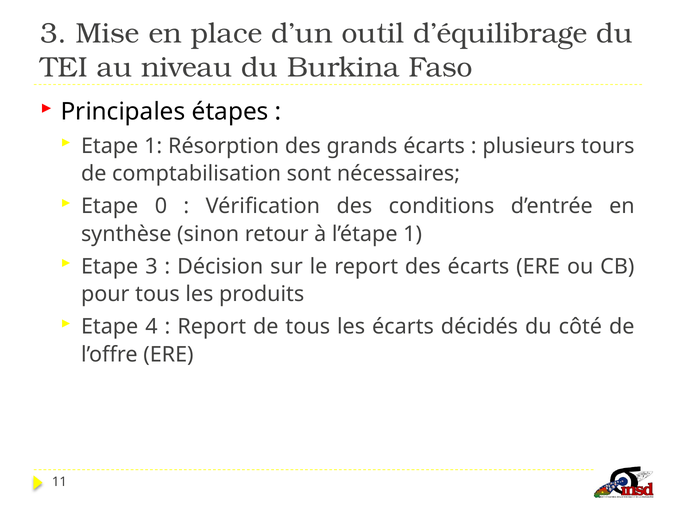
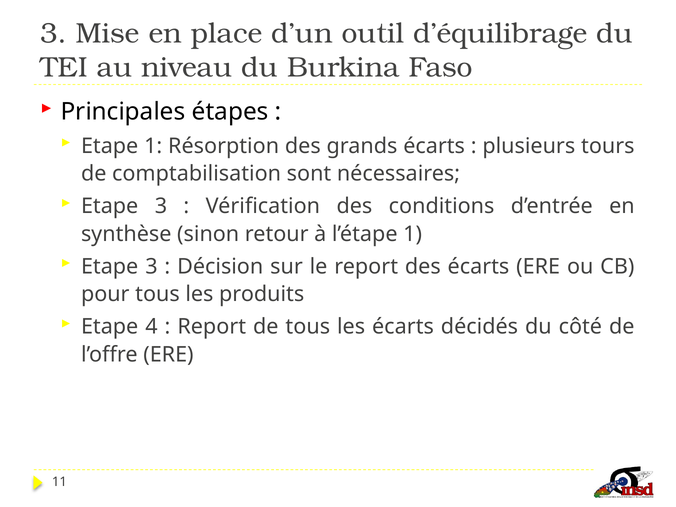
0 at (161, 206): 0 -> 3
